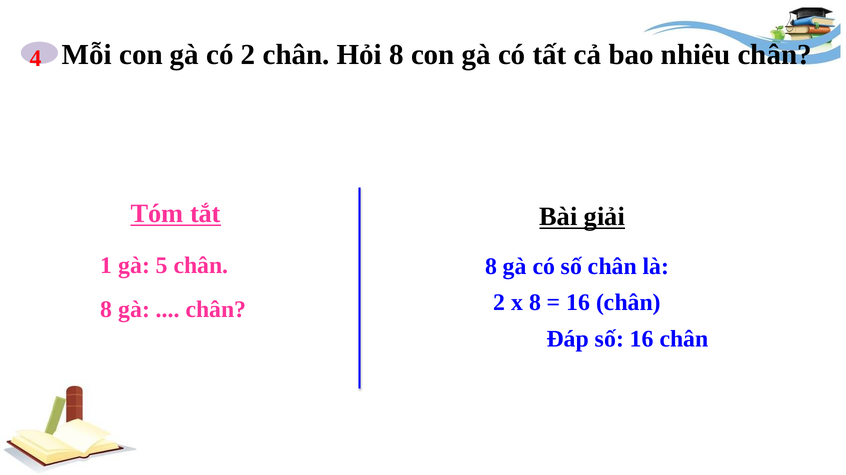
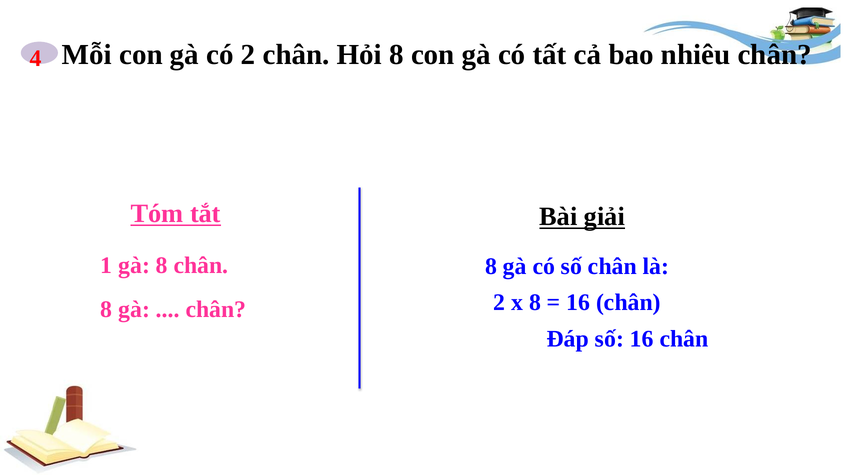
gà 5: 5 -> 8
